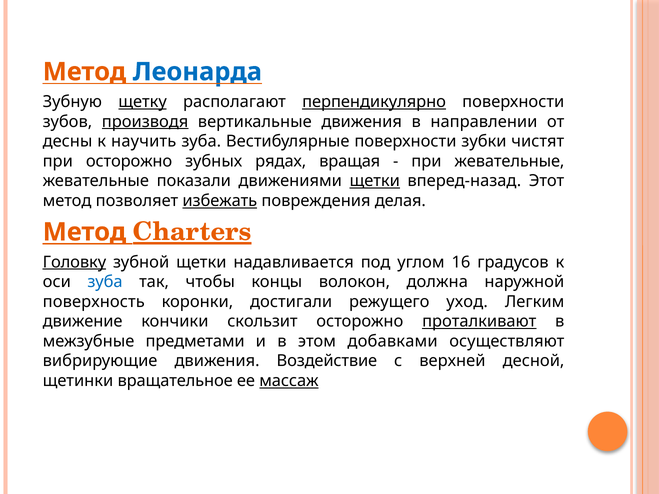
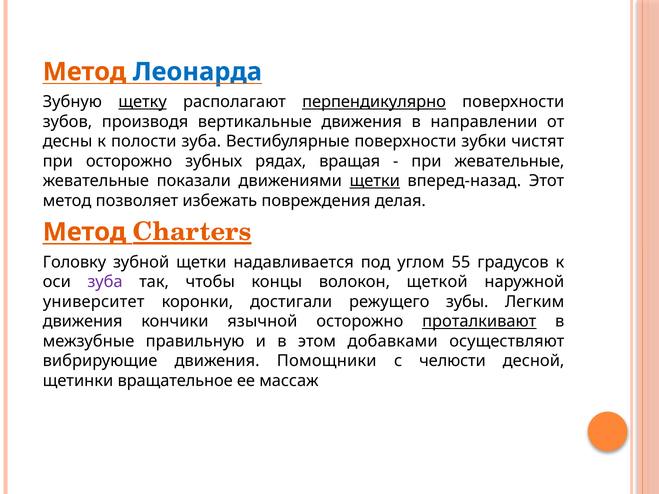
производя underline: present -> none
научить: научить -> полости
избежать underline: present -> none
Головку underline: present -> none
16: 16 -> 55
зуба at (105, 282) colour: blue -> purple
должна: должна -> щеткой
поверхность: поверхность -> университет
уход: уход -> зубы
движение at (83, 322): движение -> движения
скользит: скользит -> язычной
предметами: предметами -> правильную
Воздействие: Воздействие -> Помощники
верхней: верхней -> челюсти
массаж underline: present -> none
